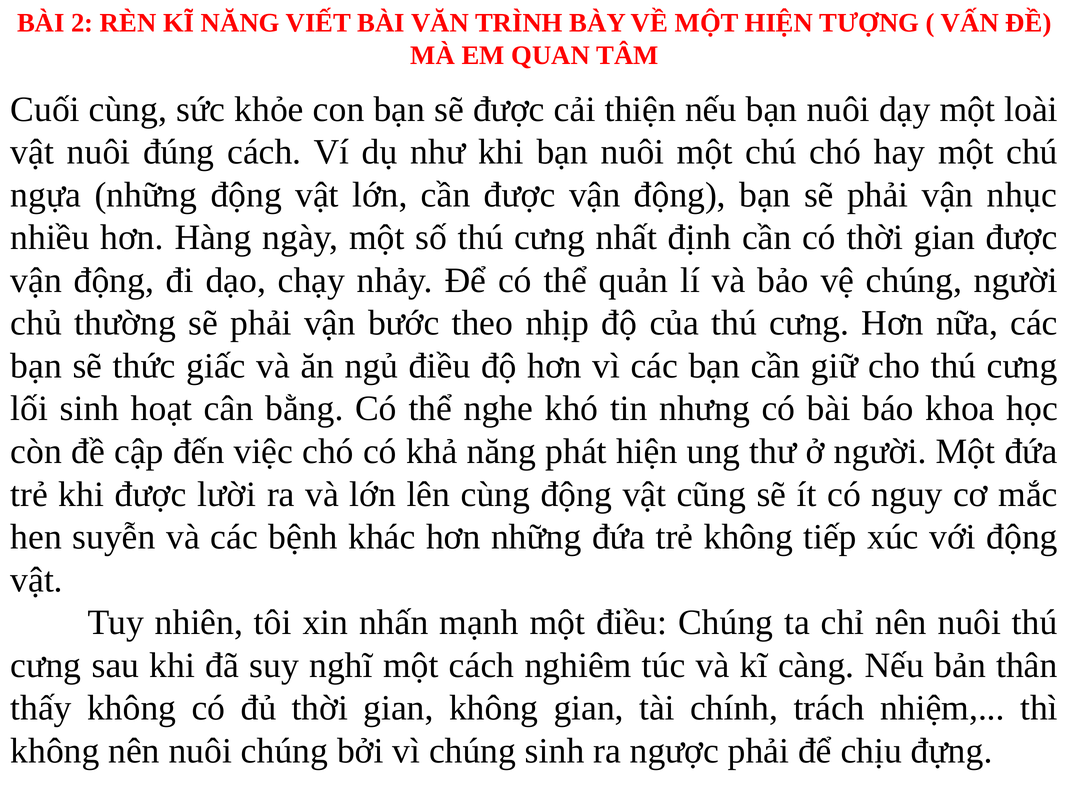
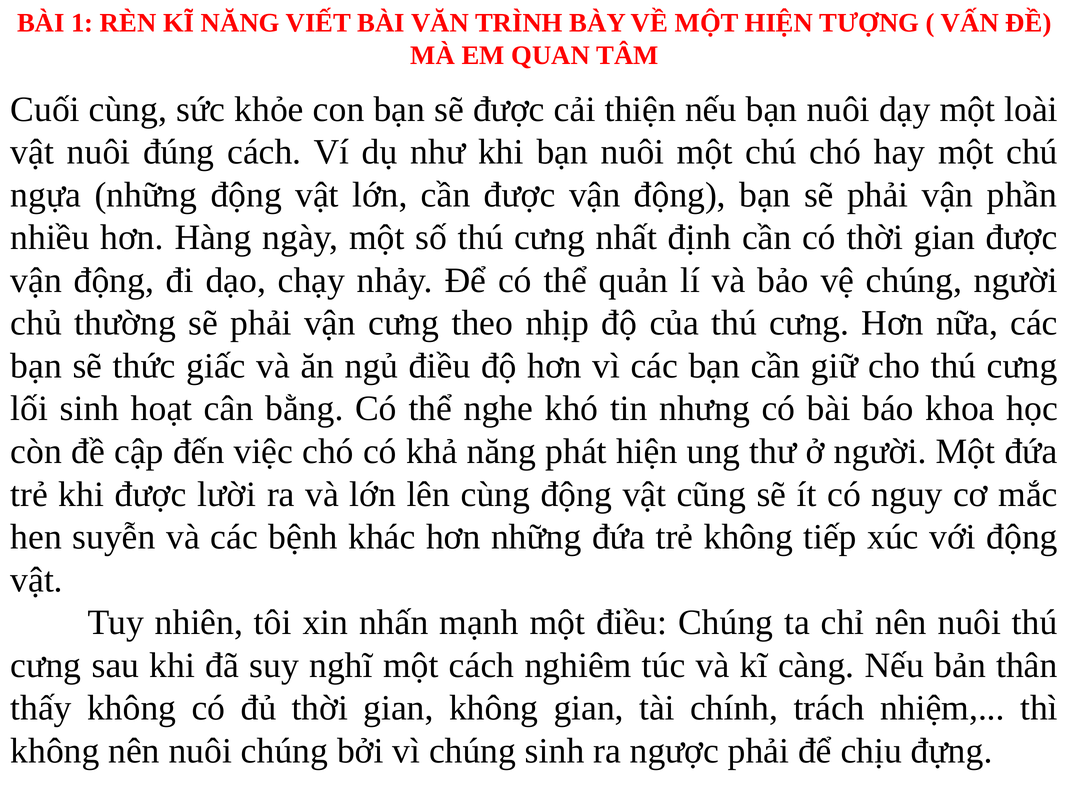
2: 2 -> 1
nhục: nhục -> phần
vận bước: bước -> cưng
